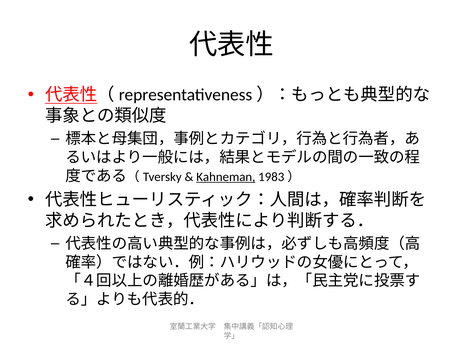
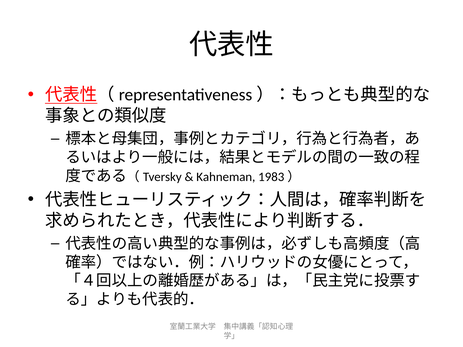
Kahneman underline: present -> none
